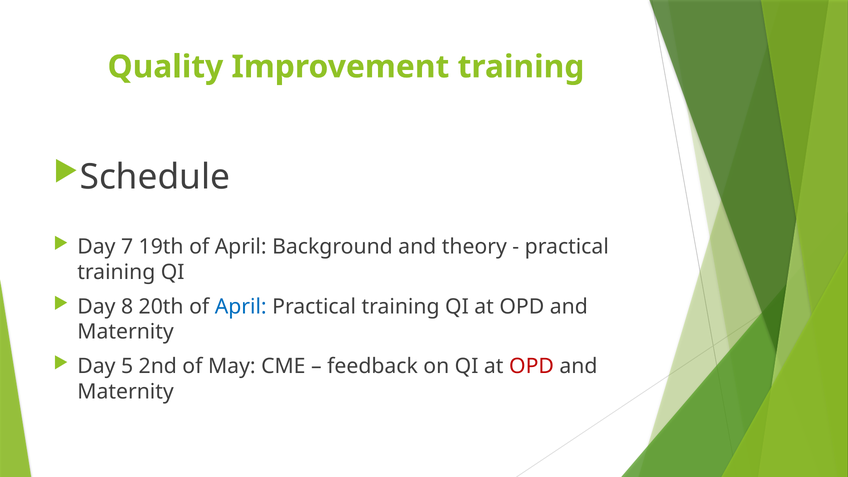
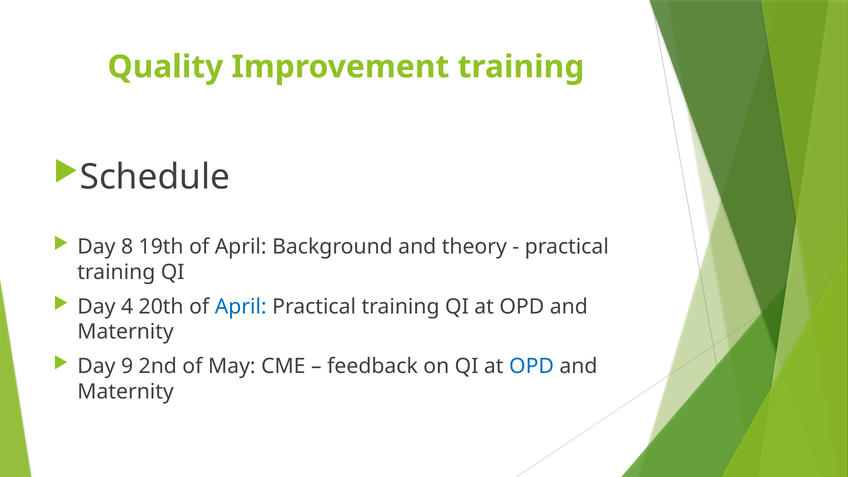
7: 7 -> 8
8: 8 -> 4
5: 5 -> 9
OPD at (532, 366) colour: red -> blue
